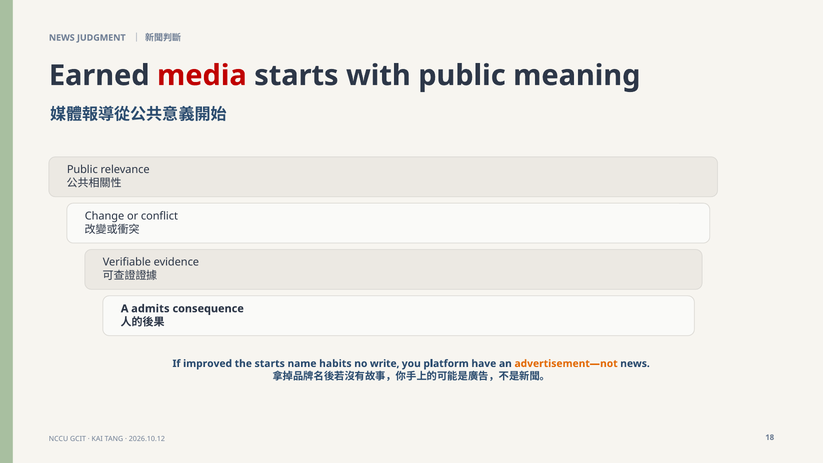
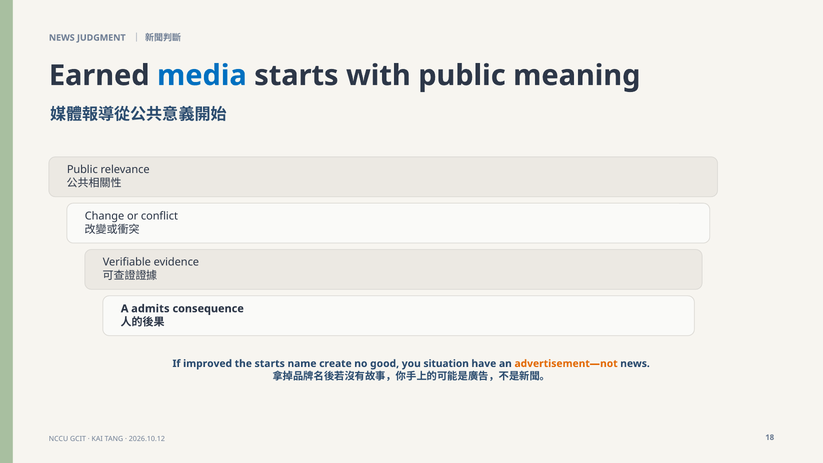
media colour: red -> blue
habits: habits -> create
write: write -> good
platform: platform -> situation
